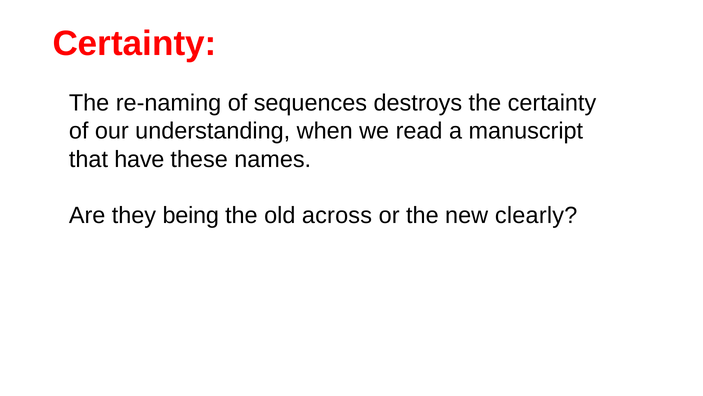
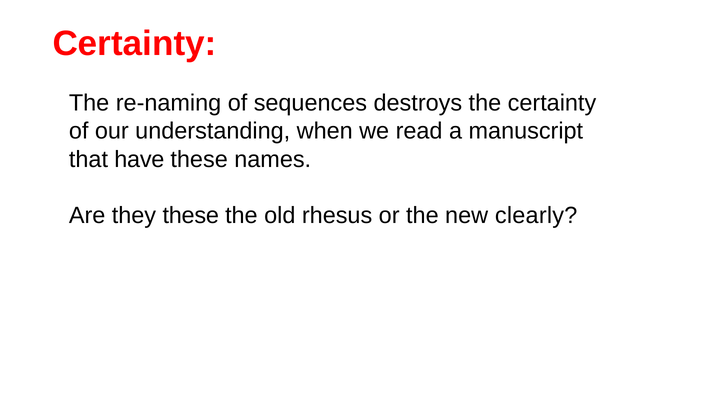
they being: being -> these
across: across -> rhesus
